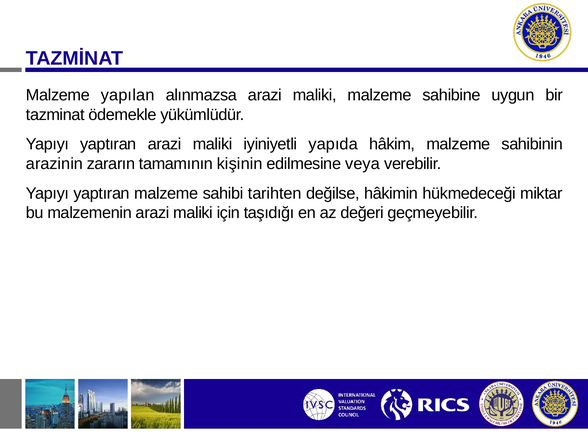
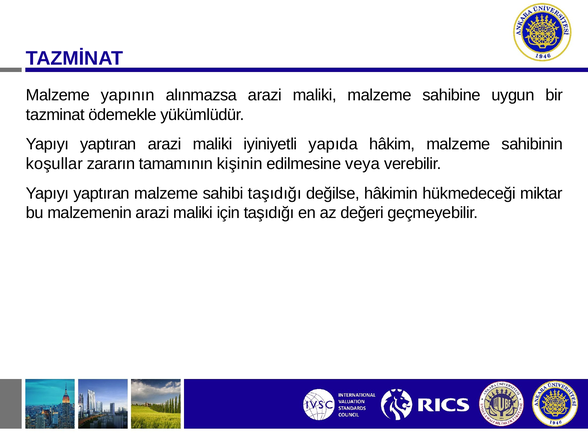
yapılan: yapılan -> yapının
arazinin: arazinin -> koşullar
sahibi tarihten: tarihten -> taşıdığı
